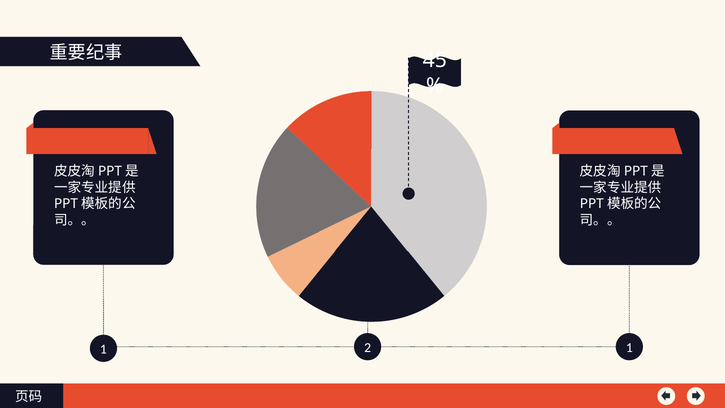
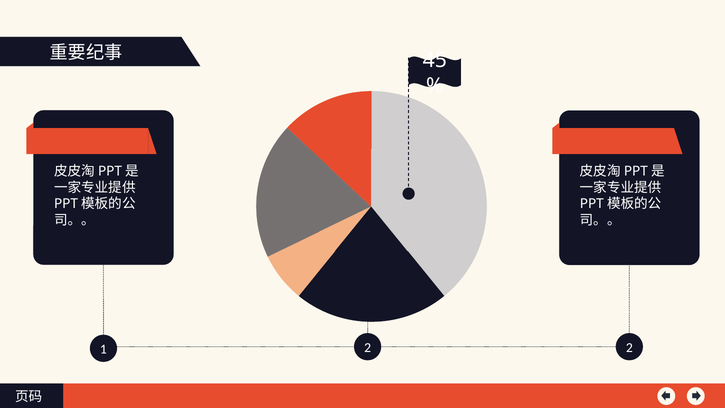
2 1: 1 -> 2
